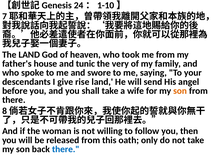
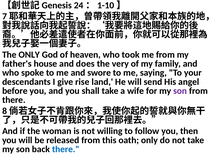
The LAND: LAND -> ONLY
tunic: tunic -> does
son at (180, 91) colour: orange -> purple
